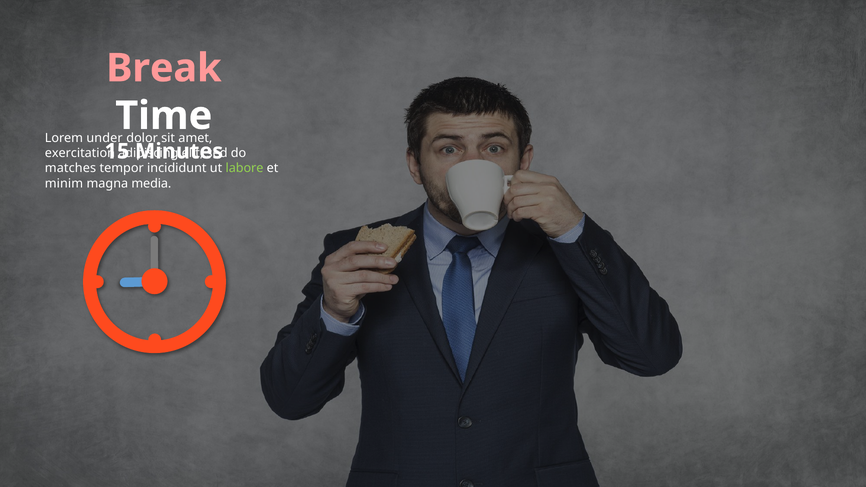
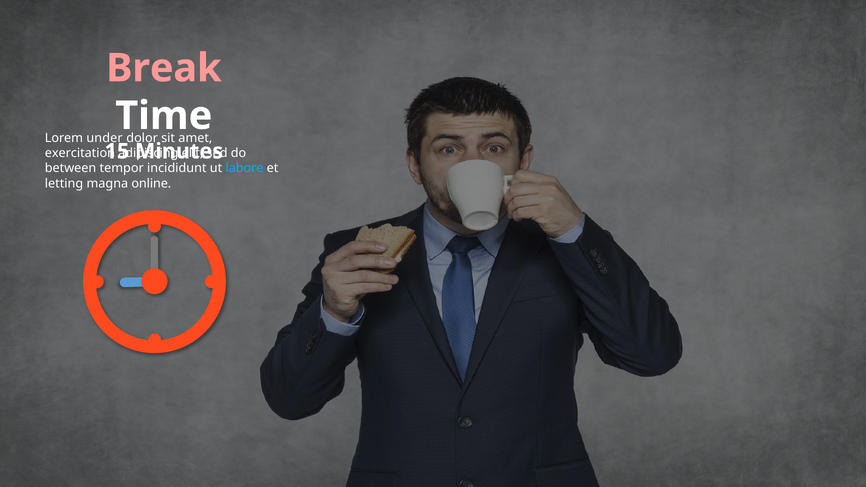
matches: matches -> between
labore colour: light green -> light blue
minim: minim -> letting
media: media -> online
